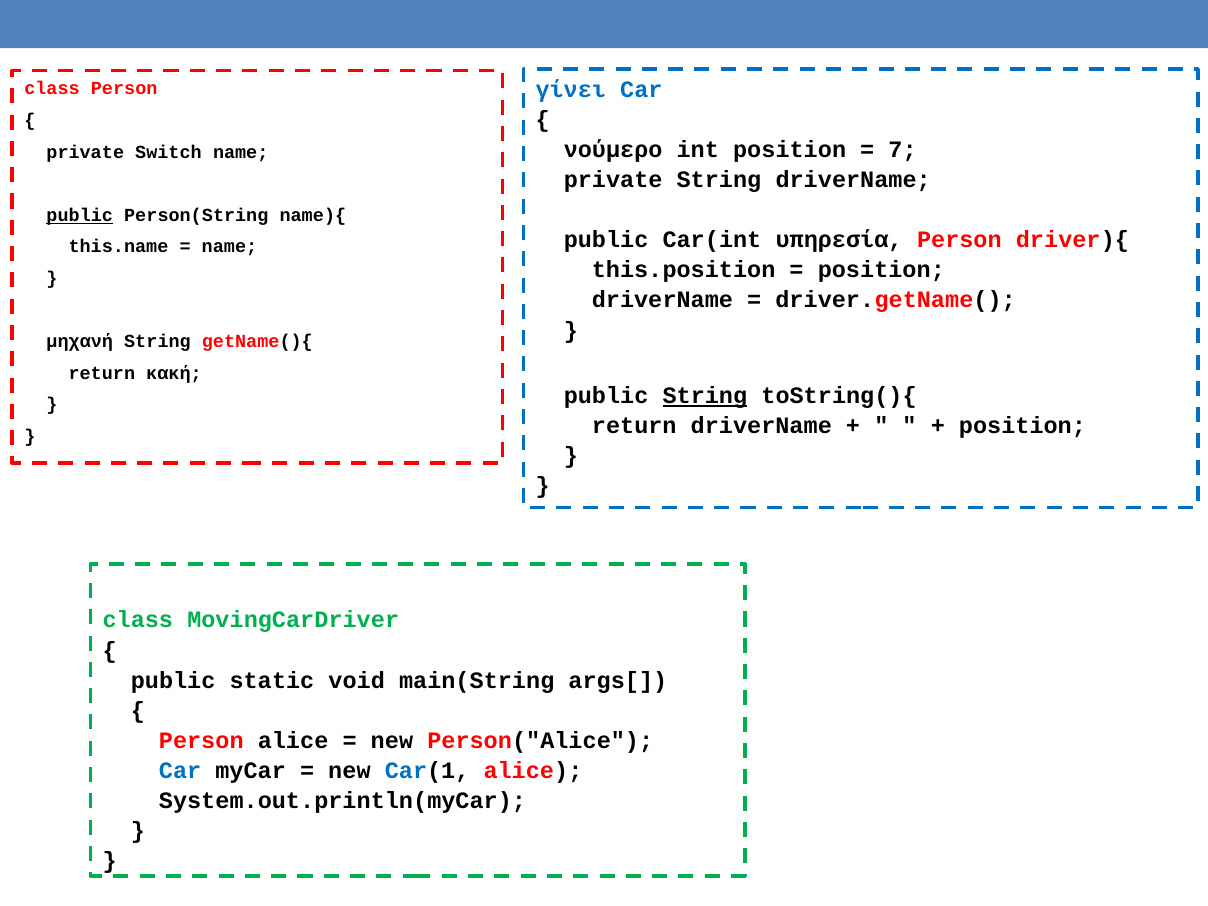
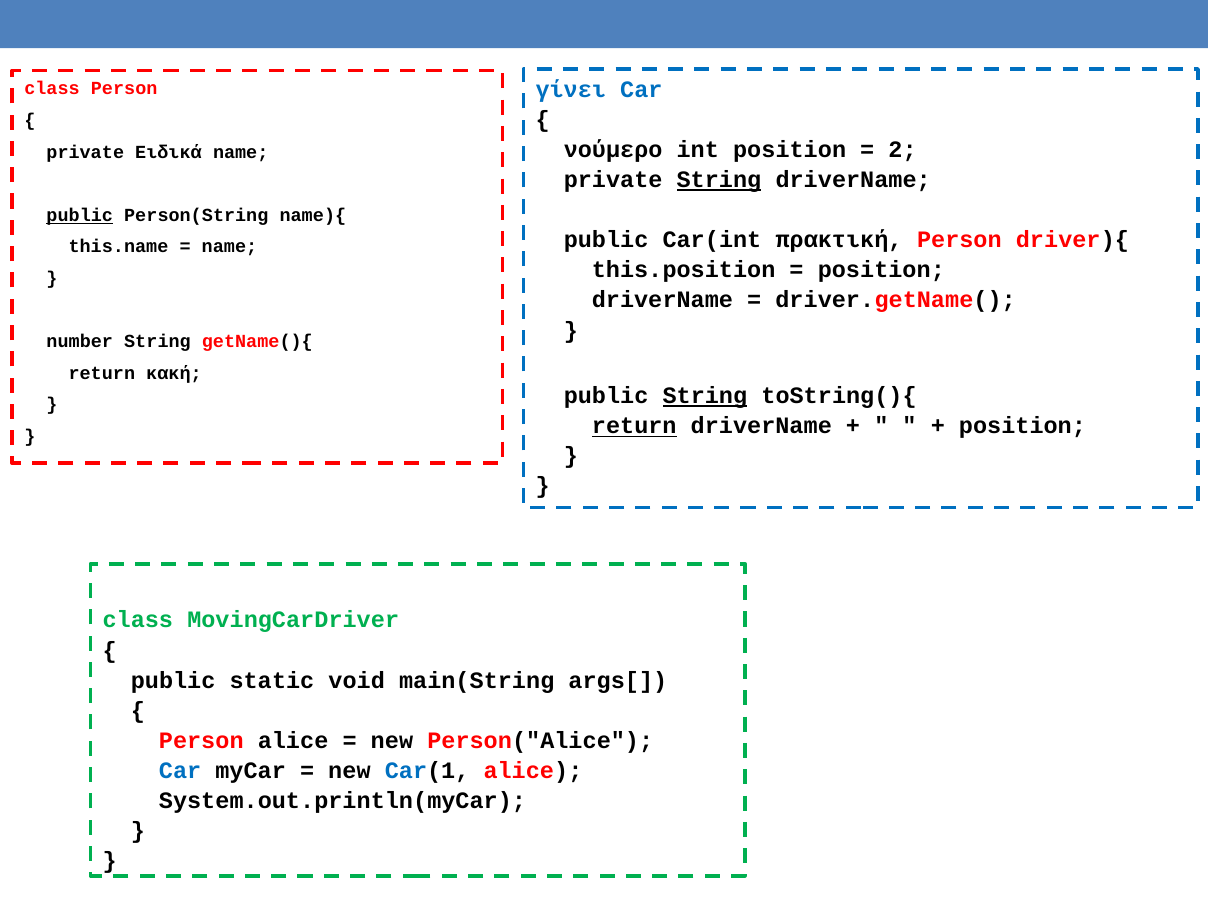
7: 7 -> 2
Switch: Switch -> Ειδικά
String at (719, 180) underline: none -> present
υπηρεσία: υπηρεσία -> πρακτική
μηχανή: μηχανή -> number
return at (634, 426) underline: none -> present
